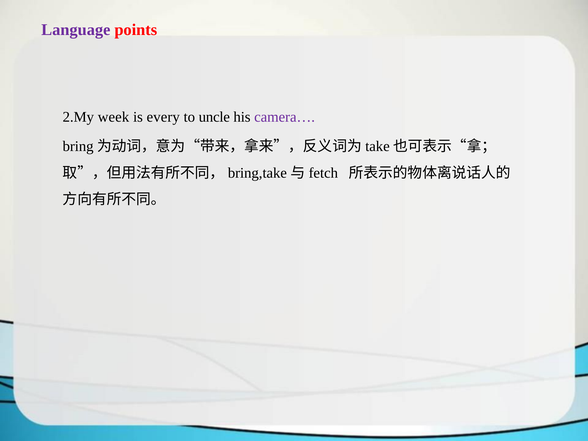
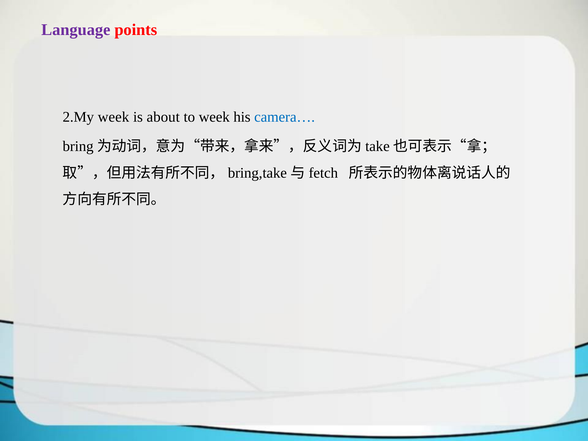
every: every -> about
to uncle: uncle -> week
camera… colour: purple -> blue
